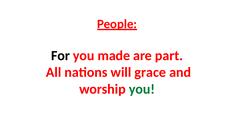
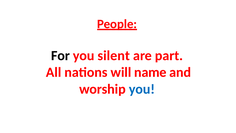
made: made -> silent
grace: grace -> name
you at (142, 89) colour: green -> blue
